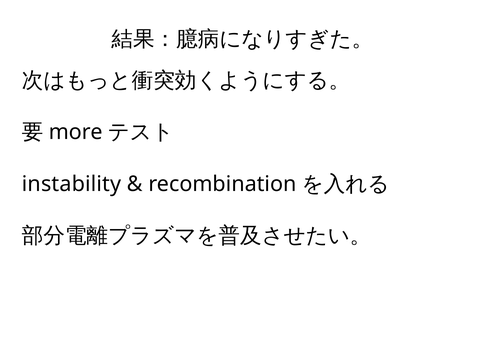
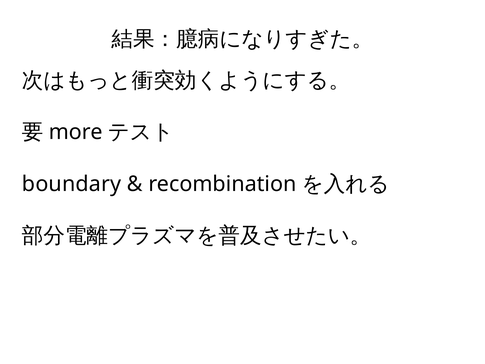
instability: instability -> boundary
